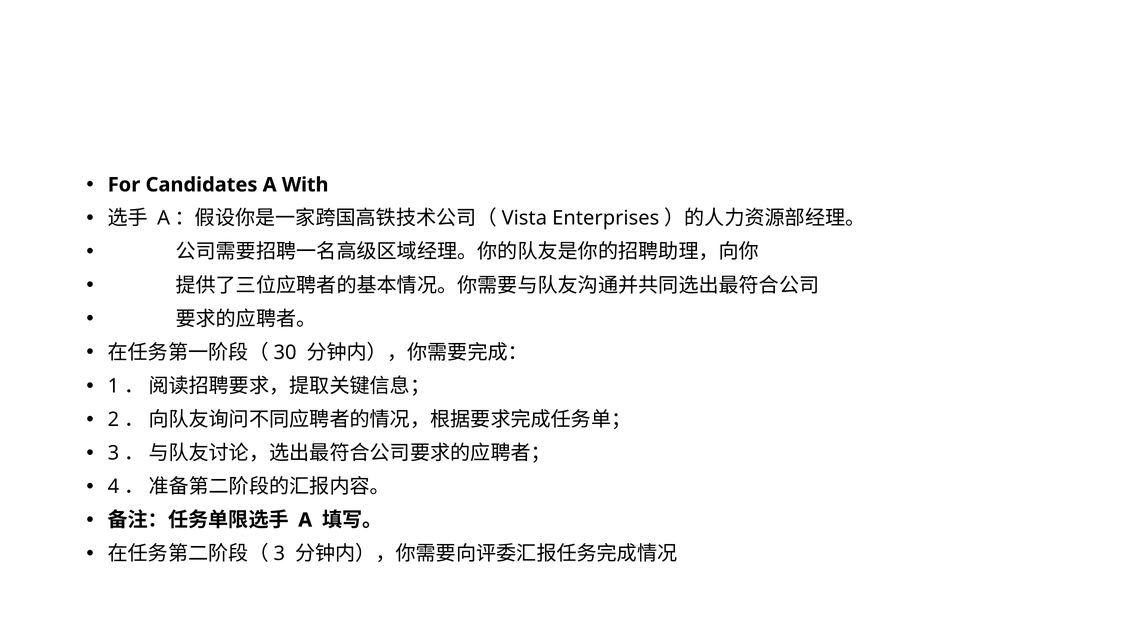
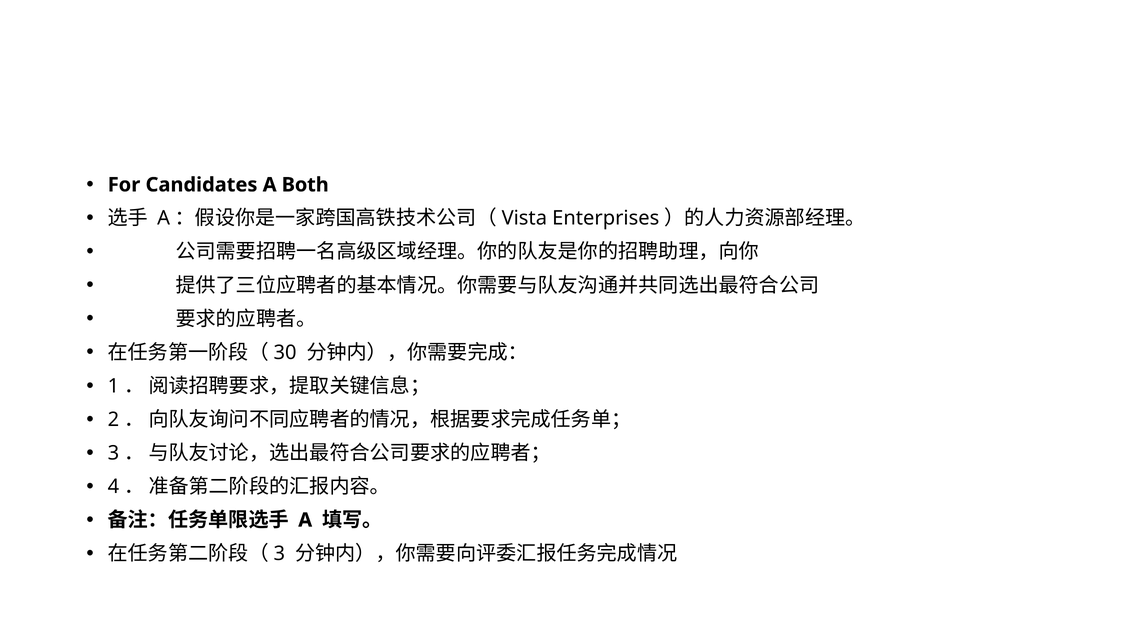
With: With -> Both
